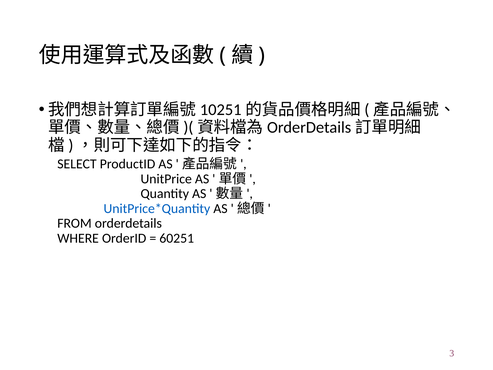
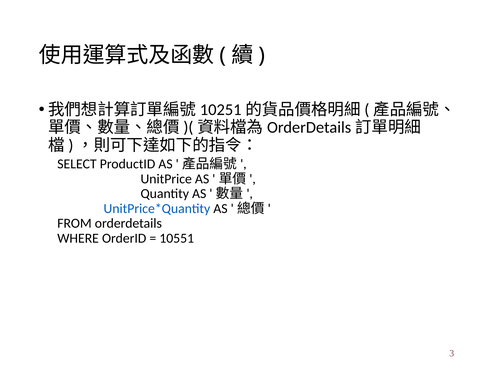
60251: 60251 -> 10551
